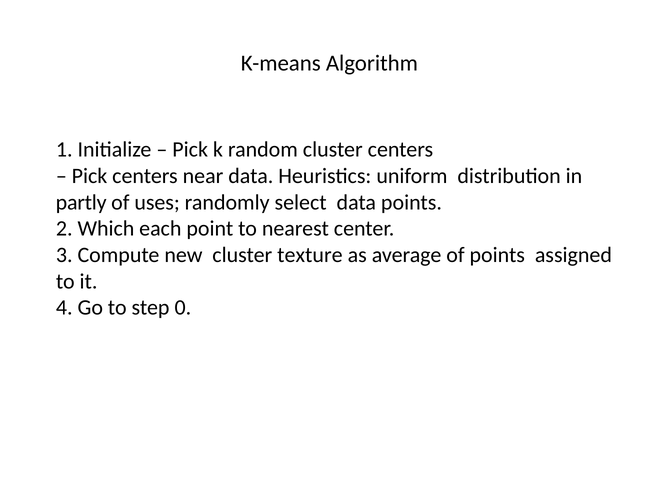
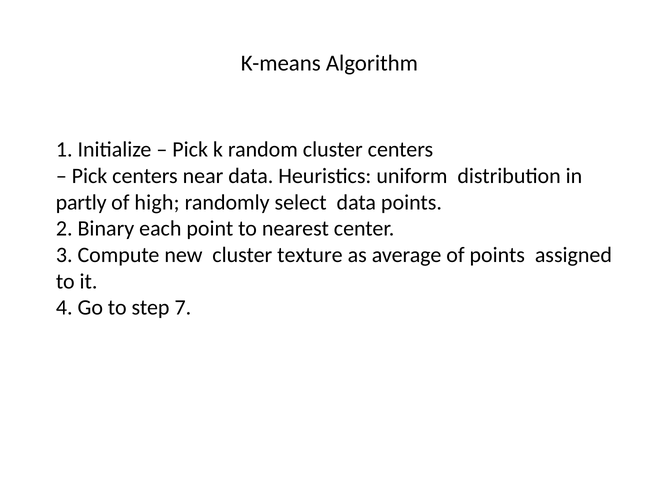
uses: uses -> high
Which: Which -> Binary
0: 0 -> 7
